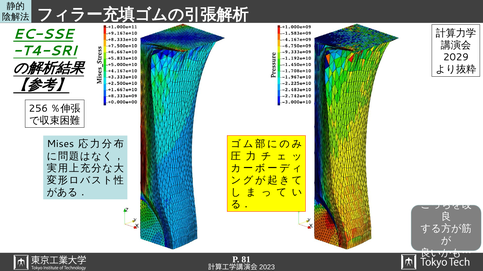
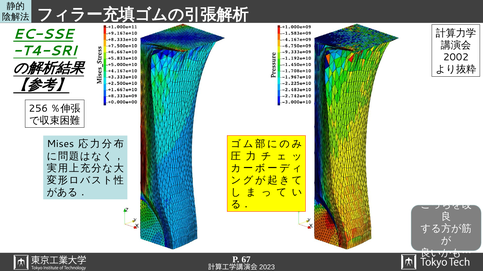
2029: 2029 -> 2002
81: 81 -> 67
